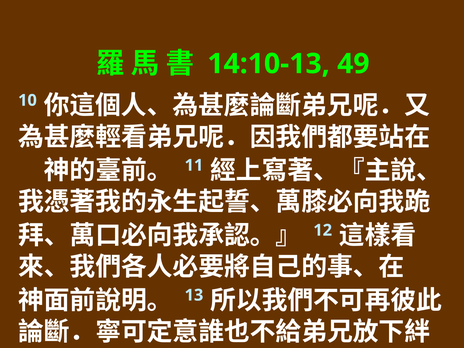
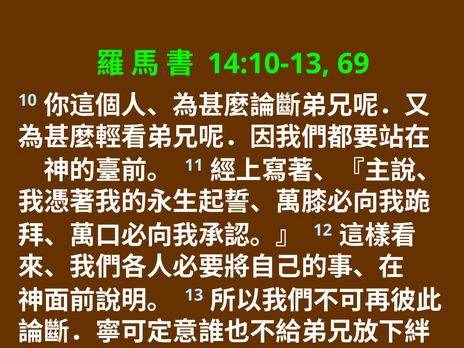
49: 49 -> 69
